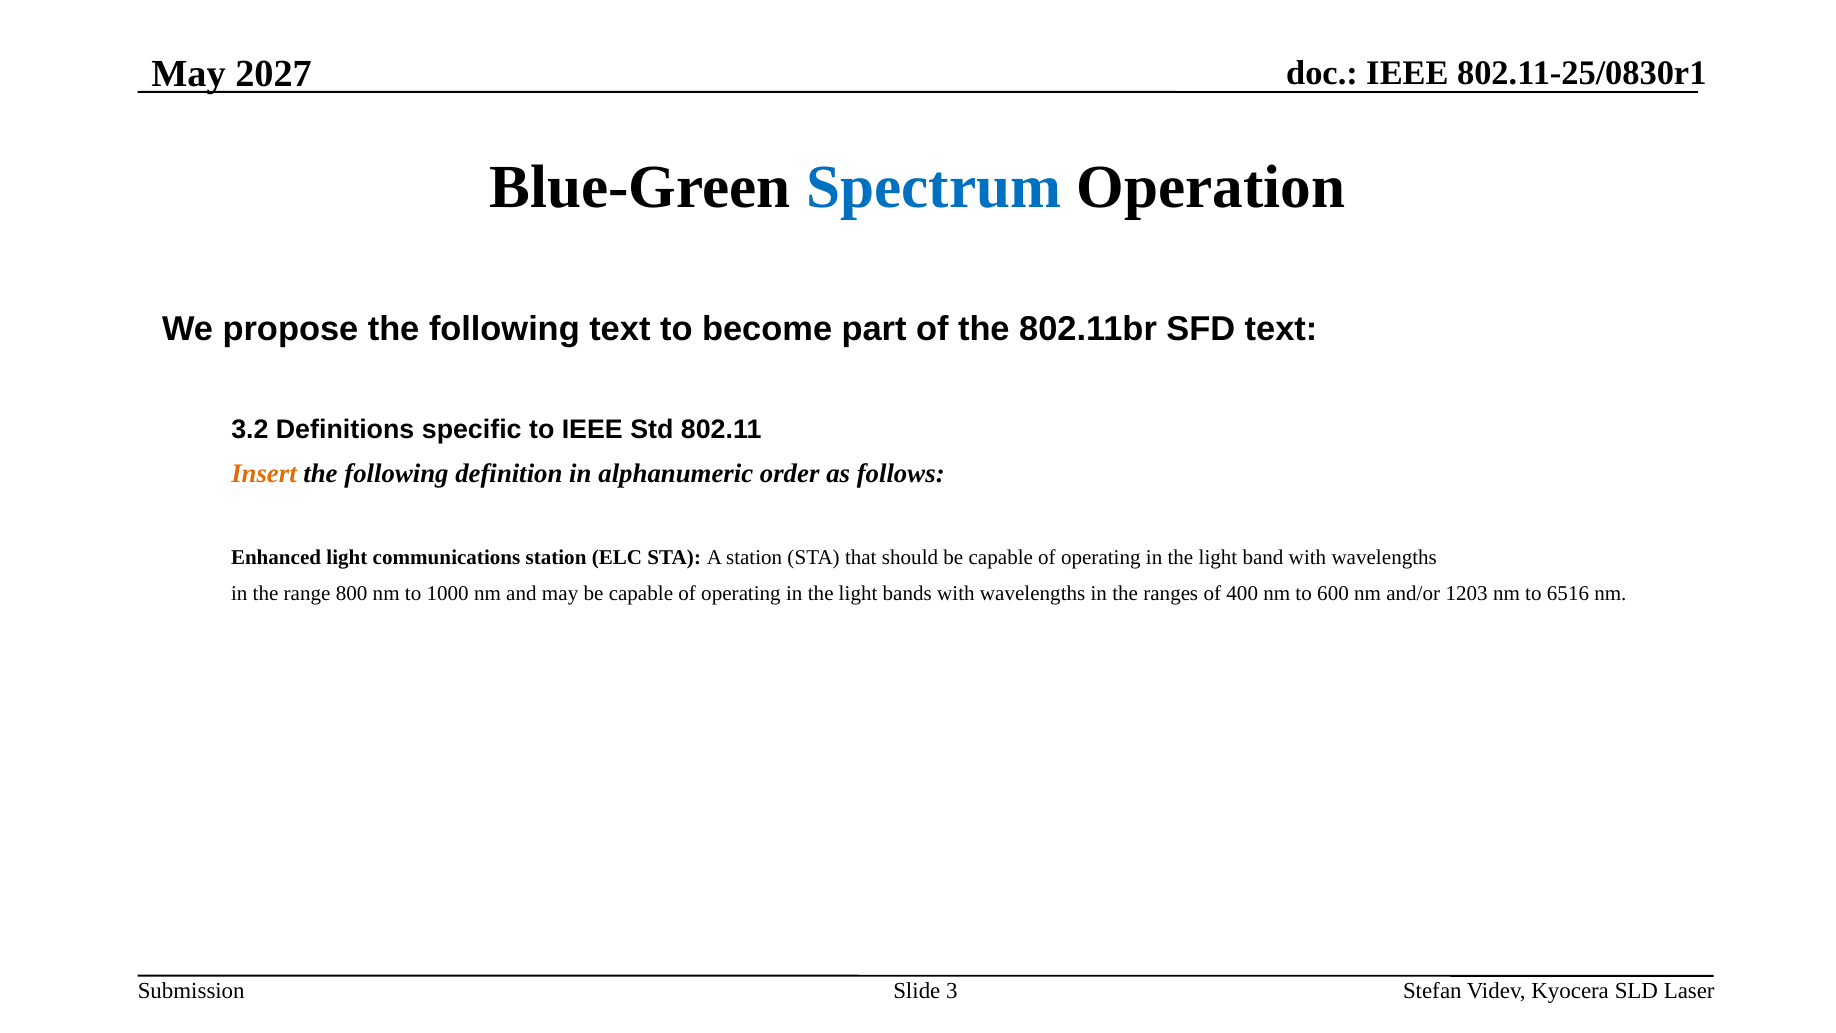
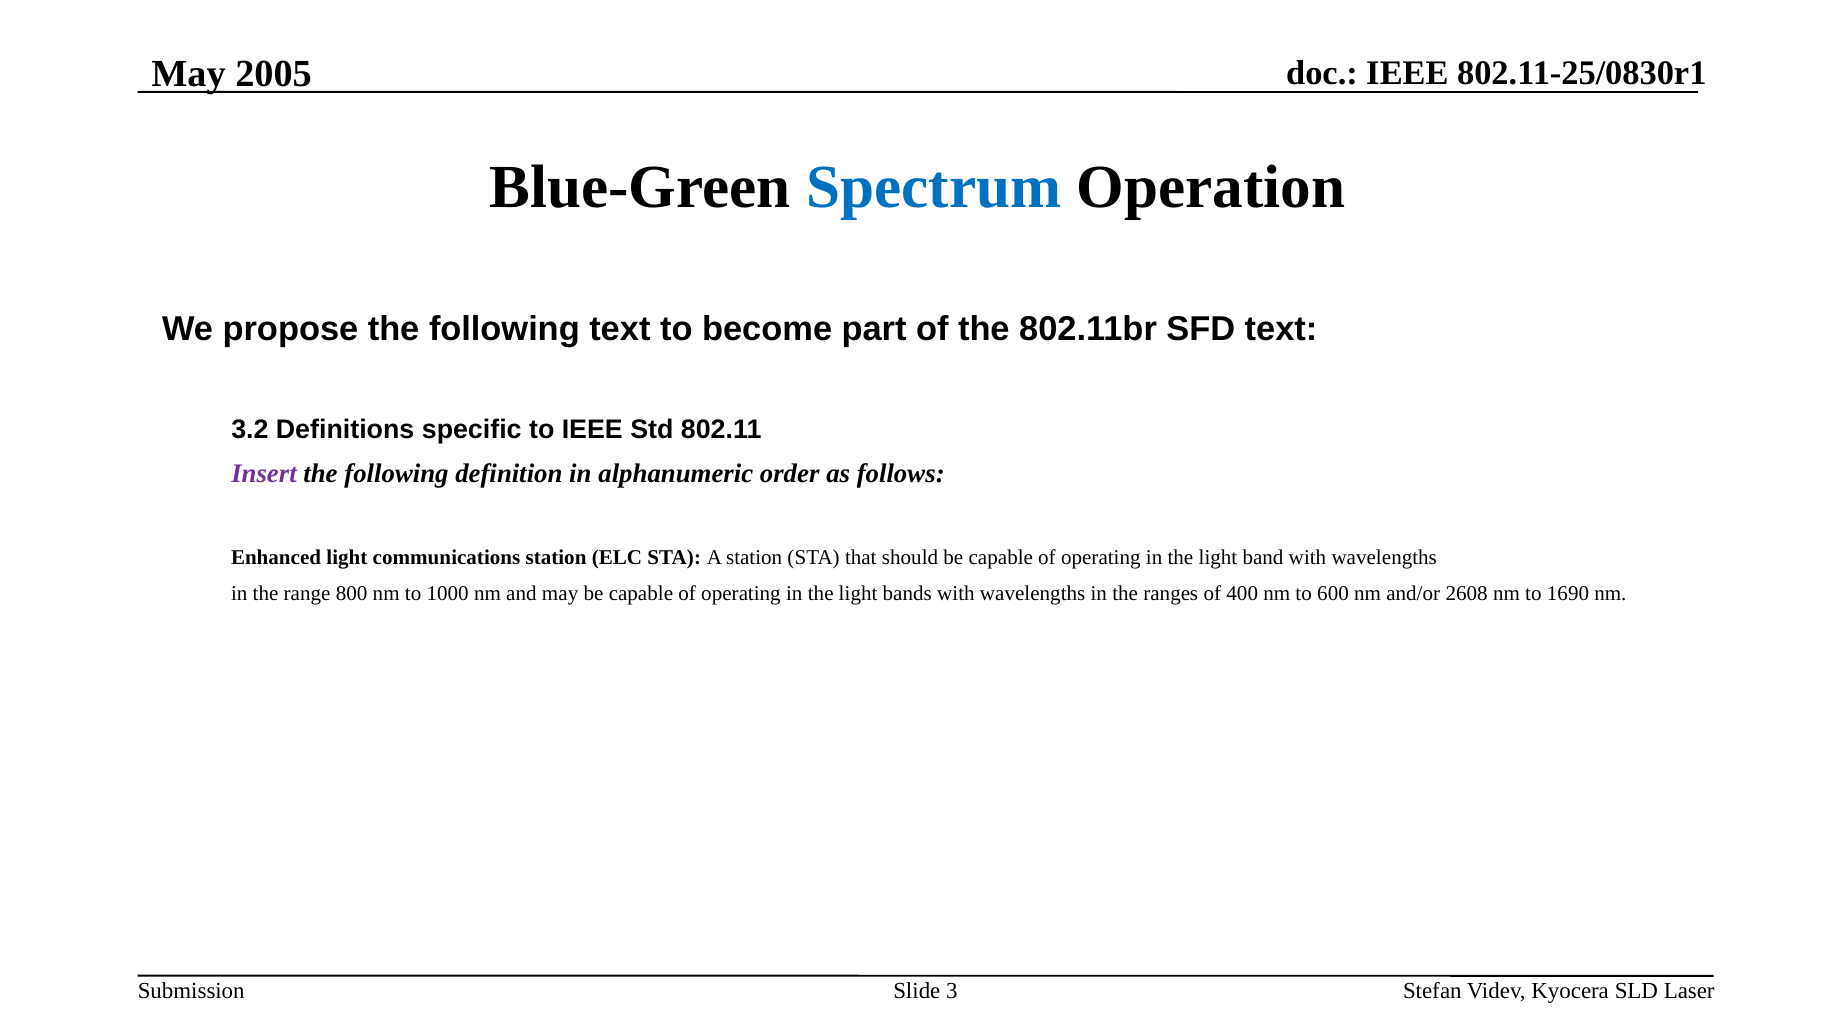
2027: 2027 -> 2005
Insert colour: orange -> purple
1203: 1203 -> 2608
6516: 6516 -> 1690
